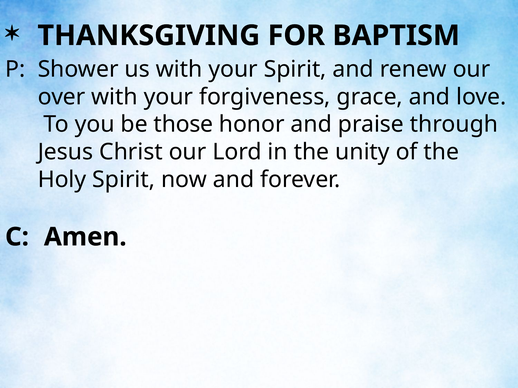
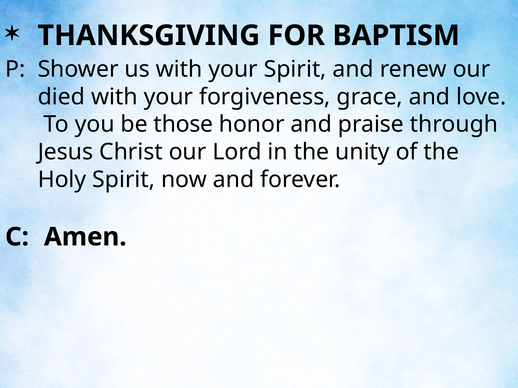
over: over -> died
